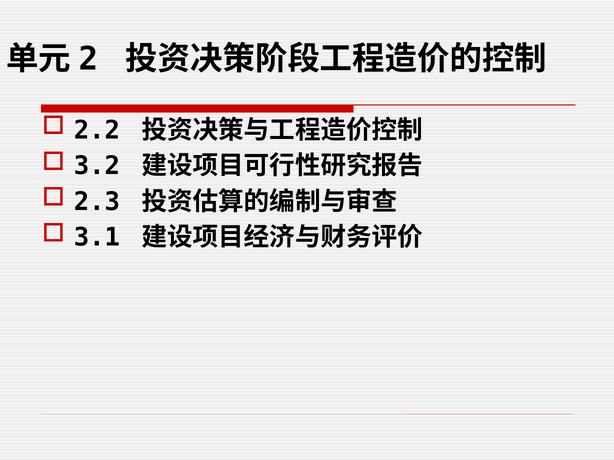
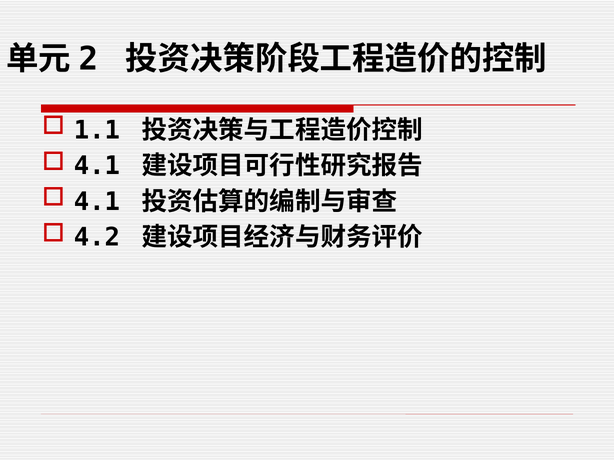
2.2: 2.2 -> 1.1
3.2 at (97, 166): 3.2 -> 4.1
2.3 at (97, 202): 2.3 -> 4.1
3.1: 3.1 -> 4.2
